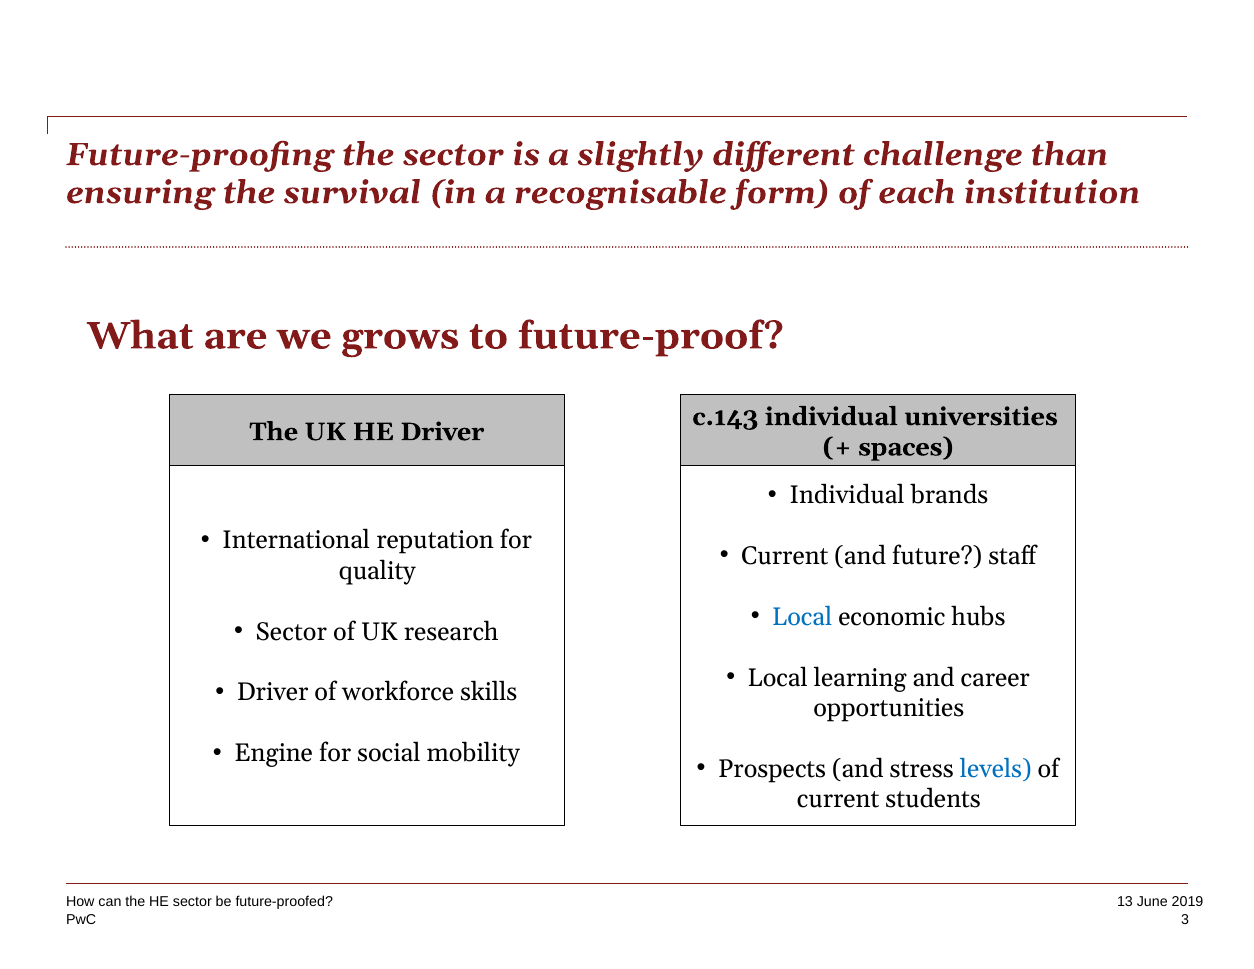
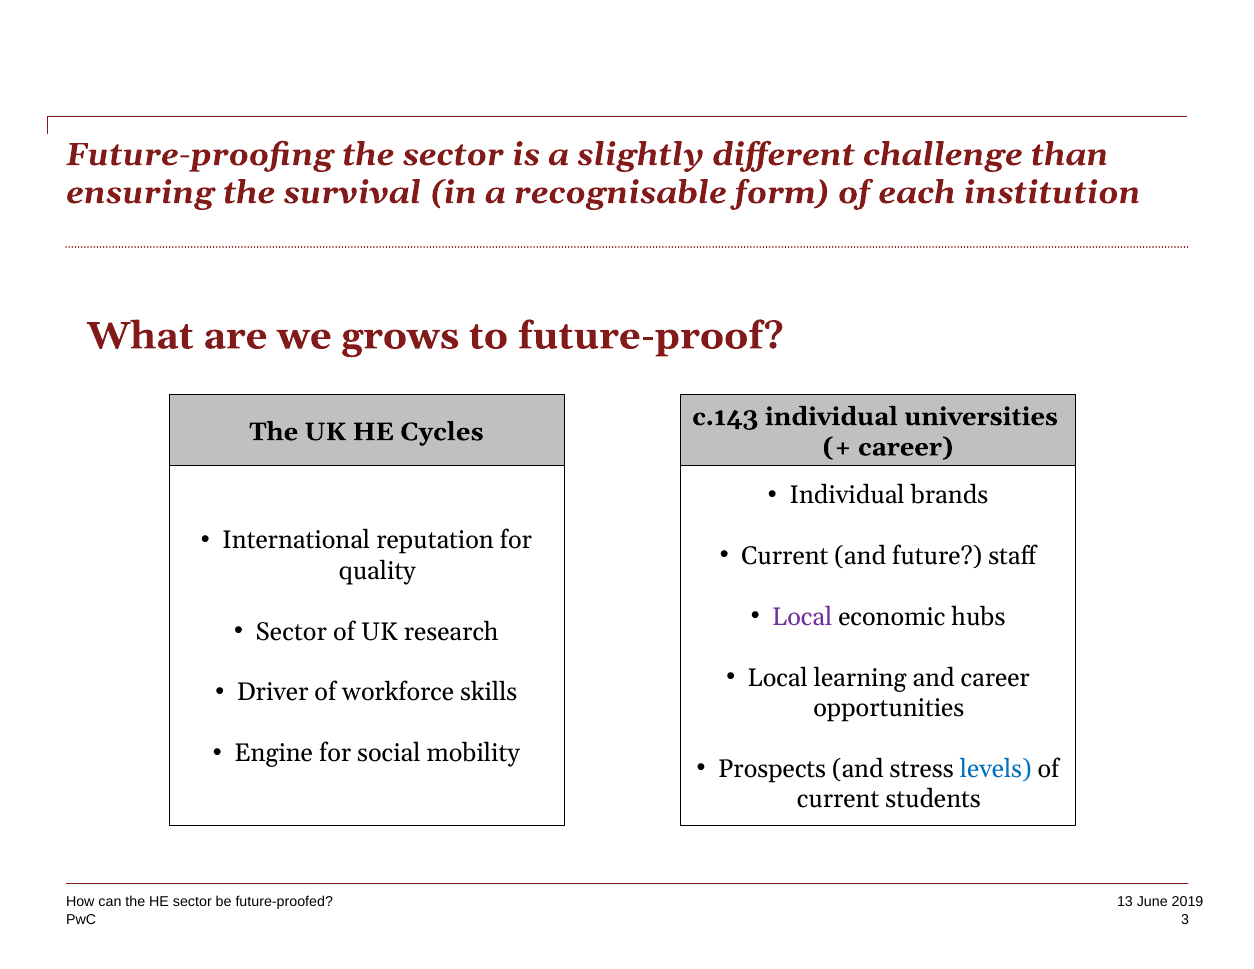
HE Driver: Driver -> Cycles
spaces at (906, 447): spaces -> career
Local at (802, 617) colour: blue -> purple
